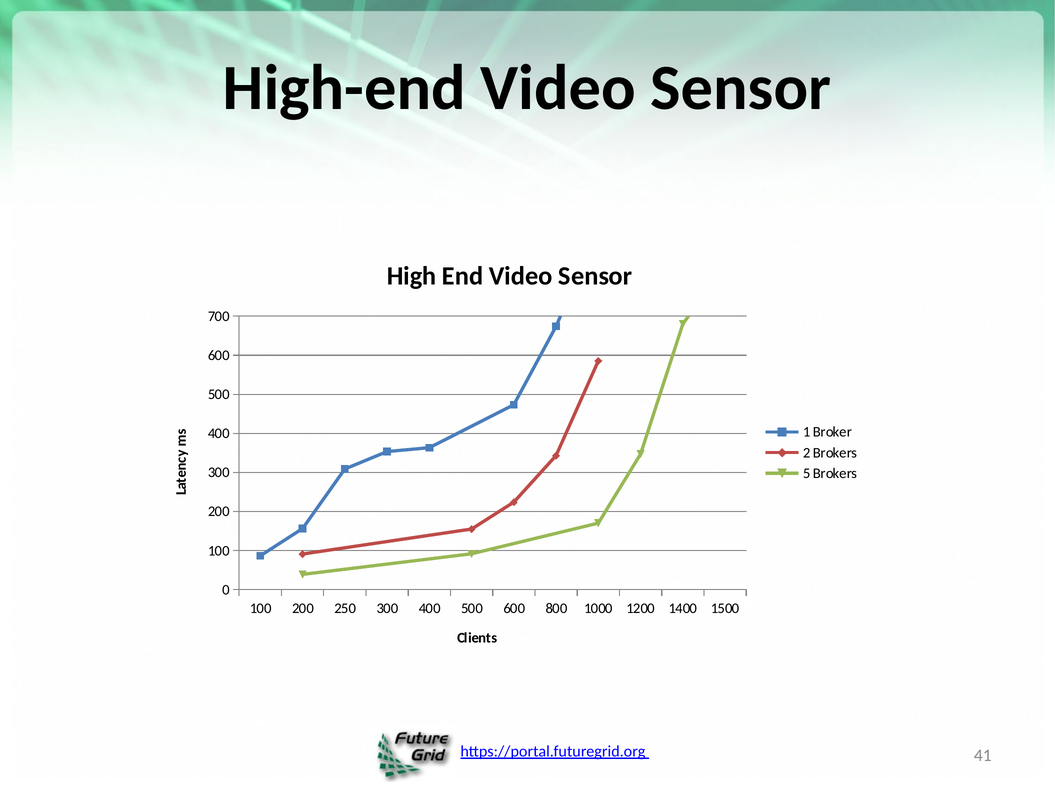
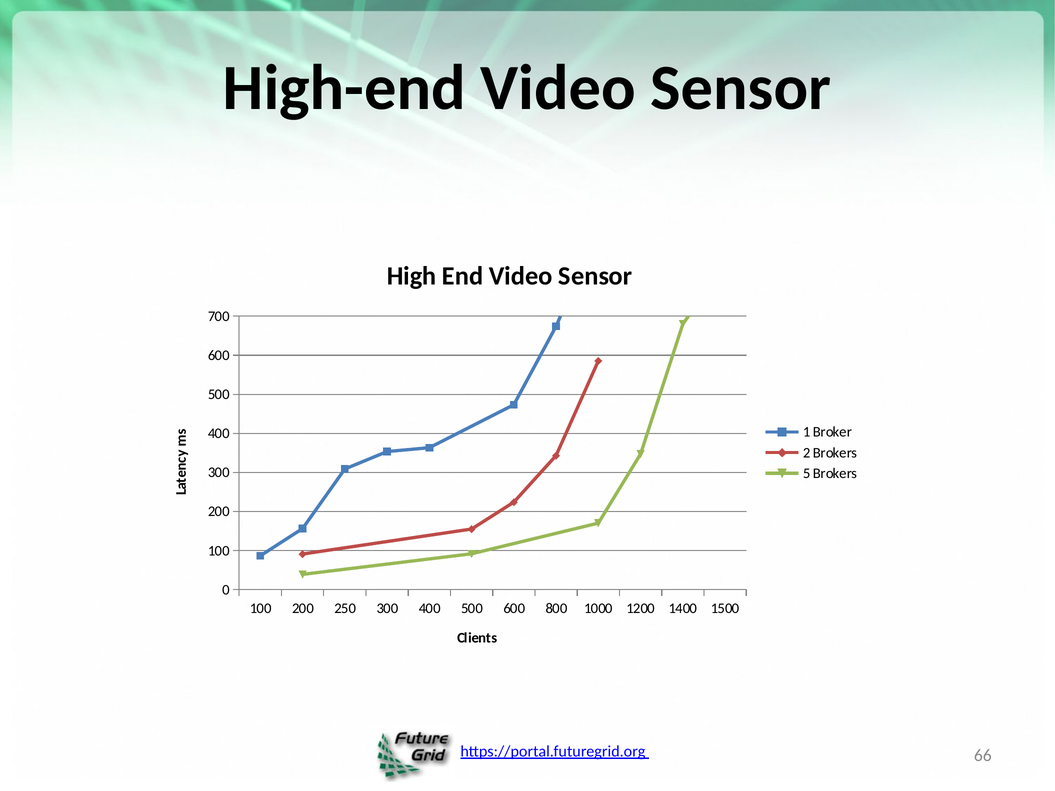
41: 41 -> 66
